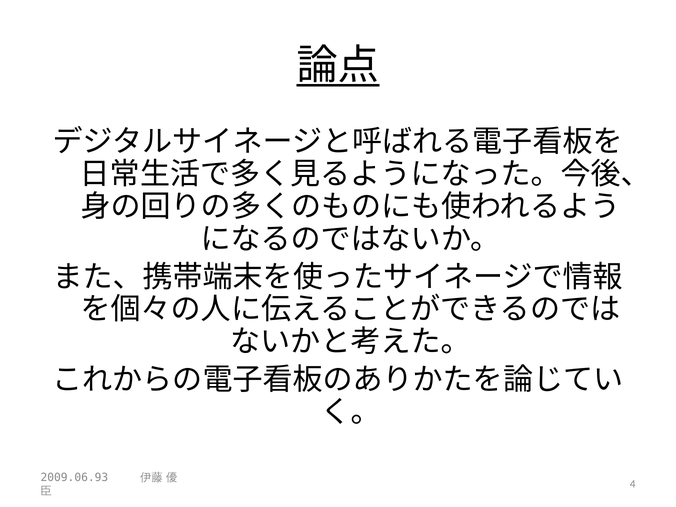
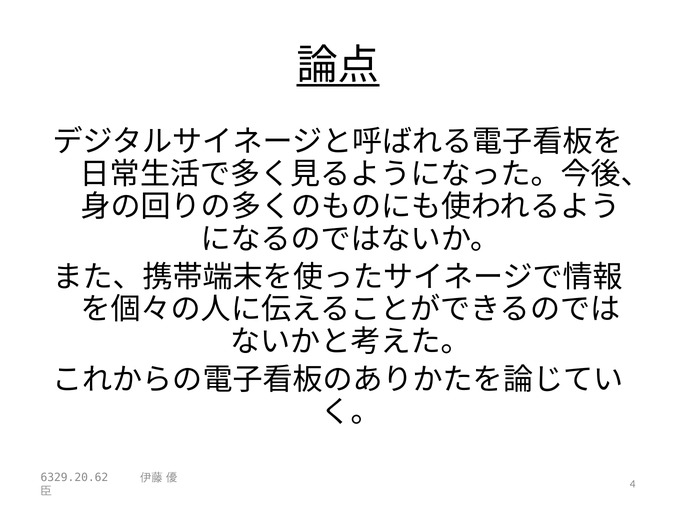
2009.06.93: 2009.06.93 -> 6329.20.62
